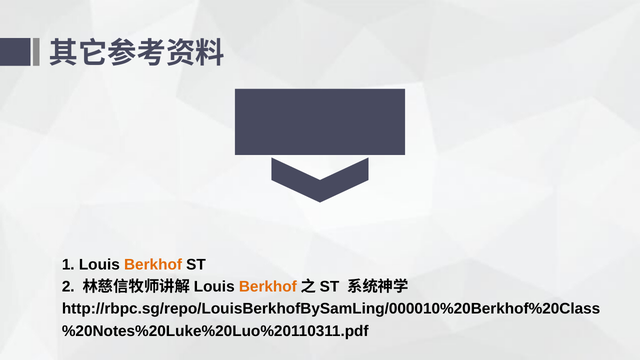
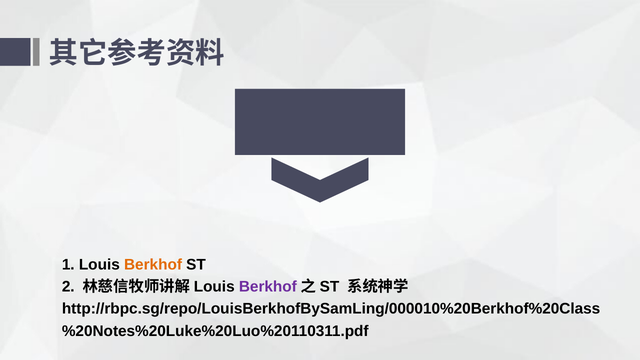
Berkhof at (268, 287) colour: orange -> purple
